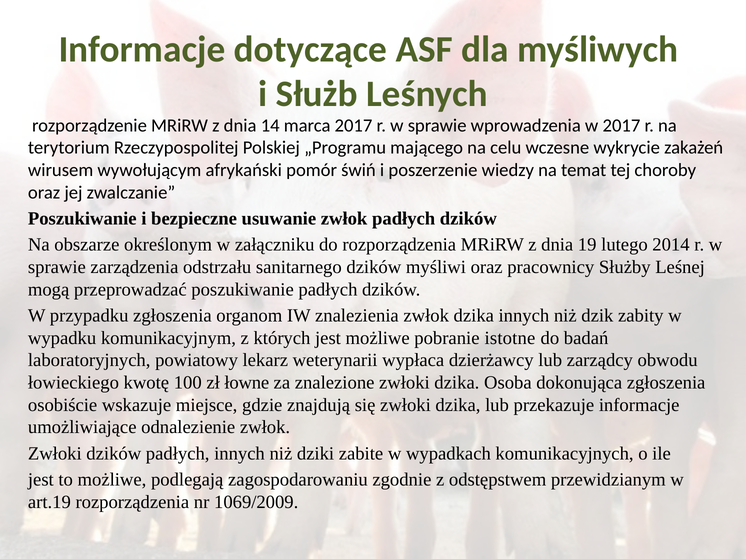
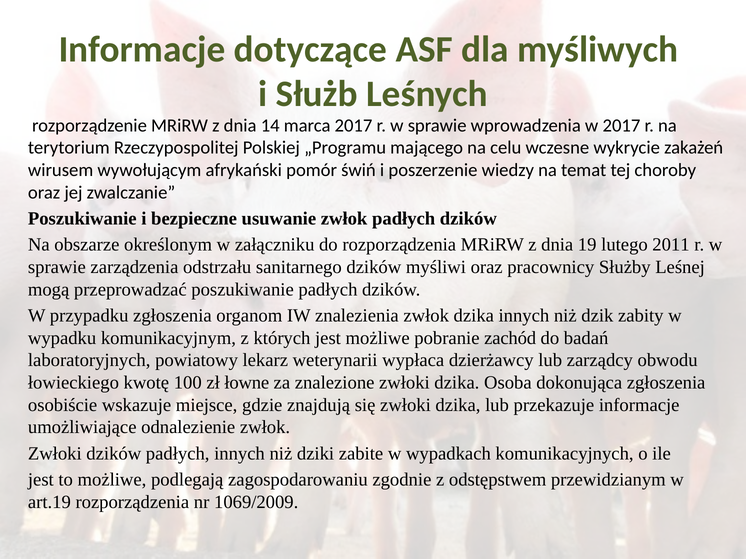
2014: 2014 -> 2011
istotne: istotne -> zachód
